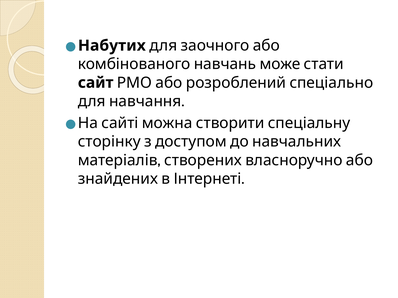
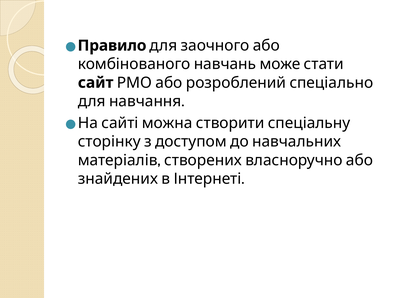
Набутих: Набутих -> Правило
